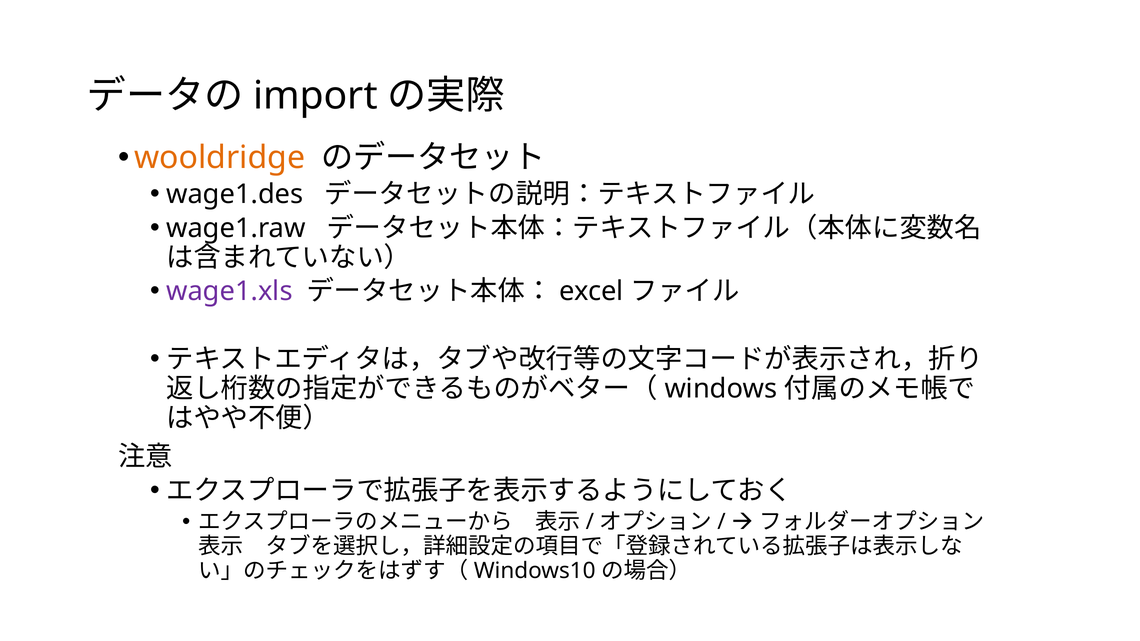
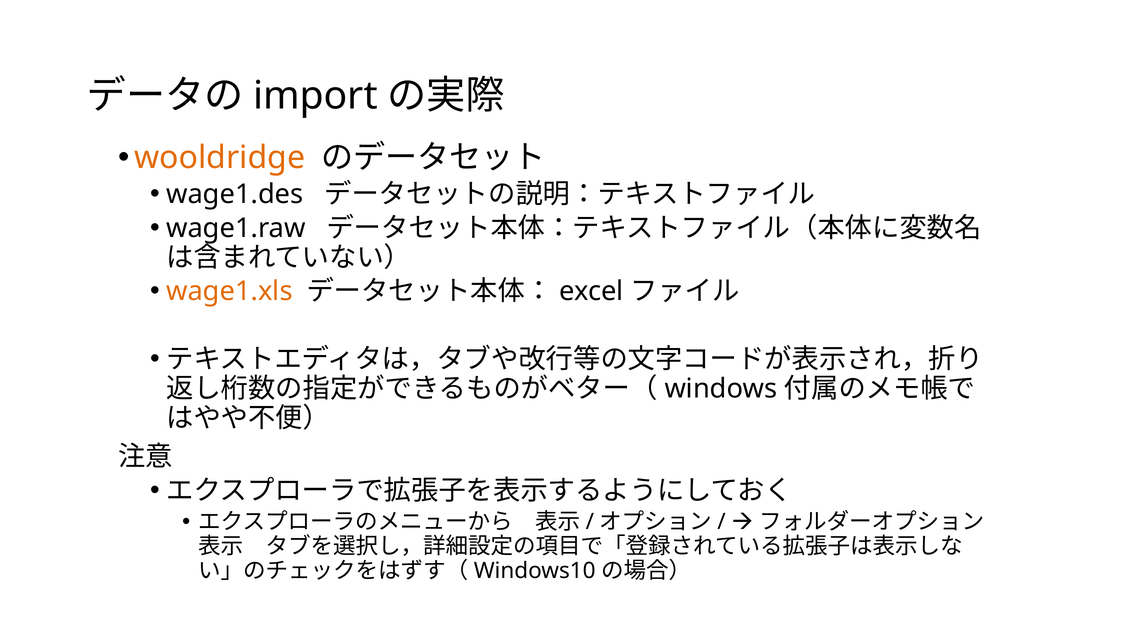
wage1.xls colour: purple -> orange
